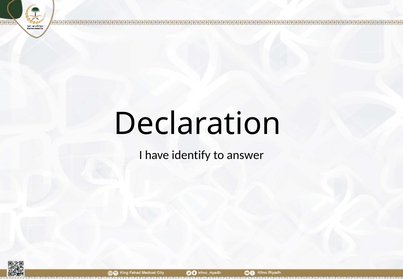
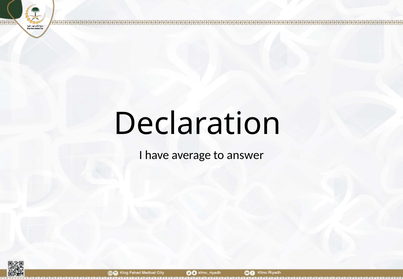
identify: identify -> average
